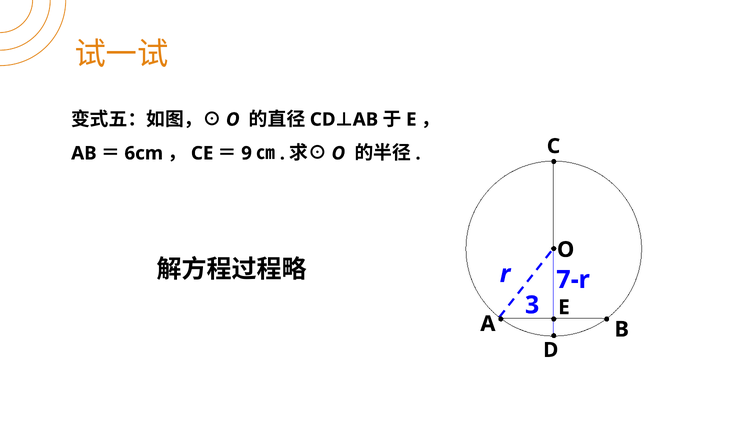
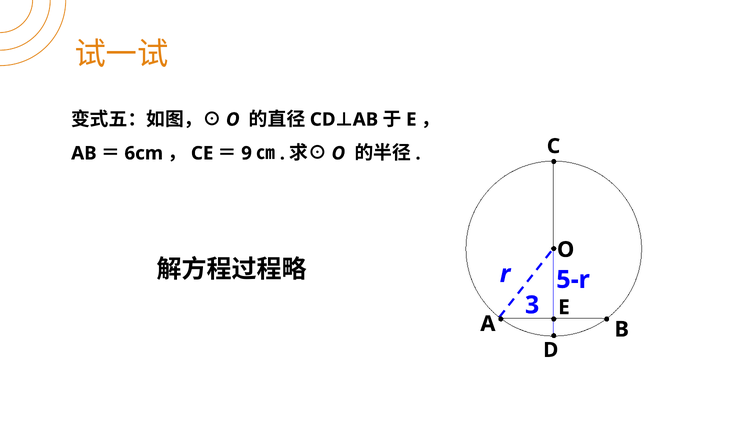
7-r: 7-r -> 5-r
